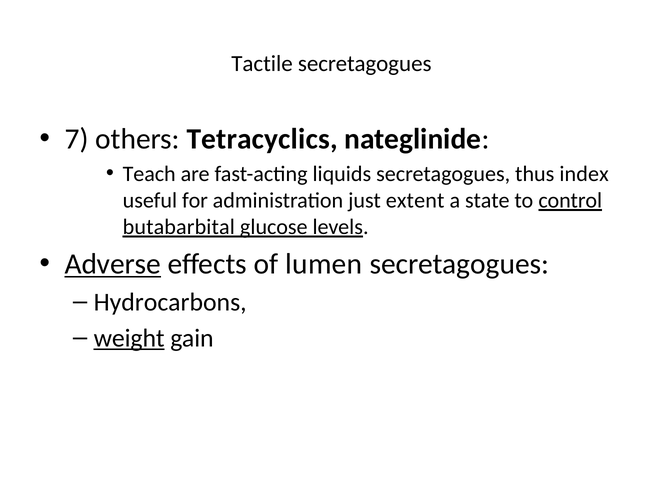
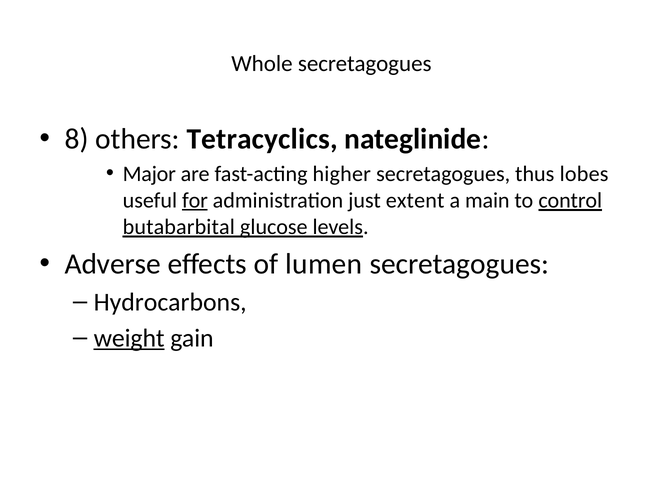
Tactile: Tactile -> Whole
7: 7 -> 8
Teach: Teach -> Major
liquids: liquids -> higher
index: index -> lobes
for underline: none -> present
state: state -> main
Adverse underline: present -> none
